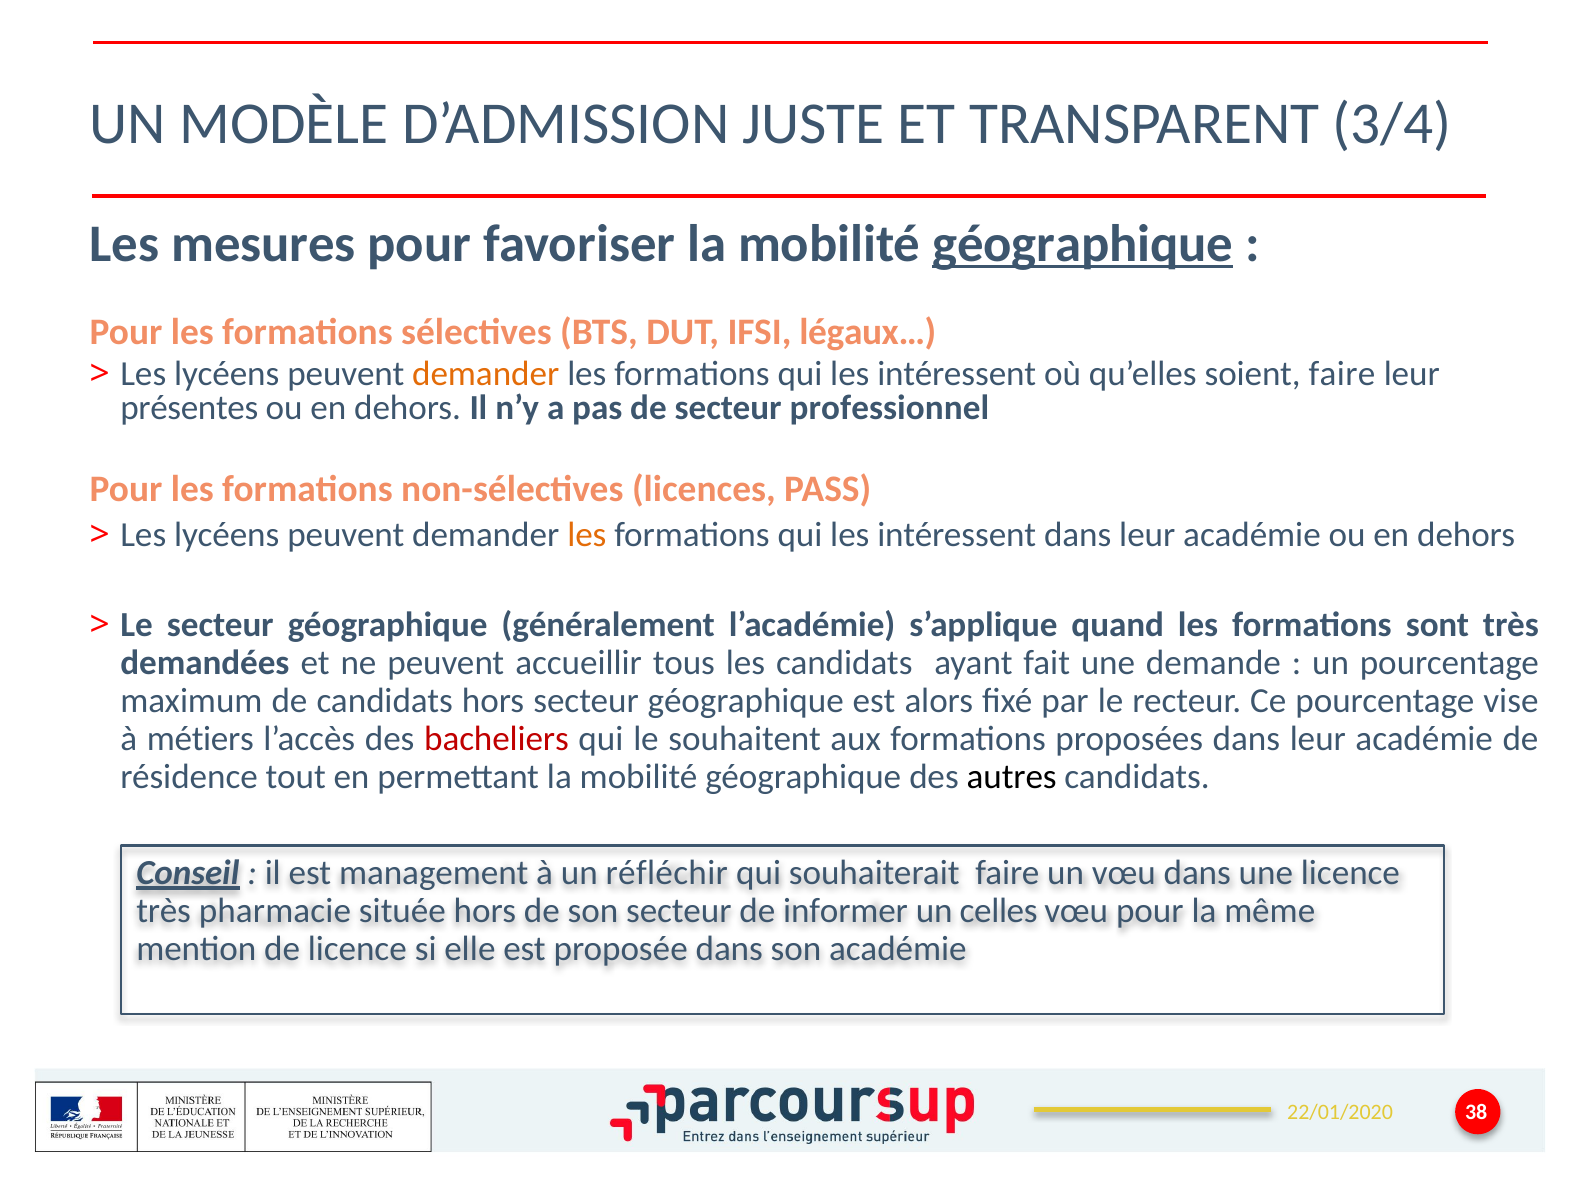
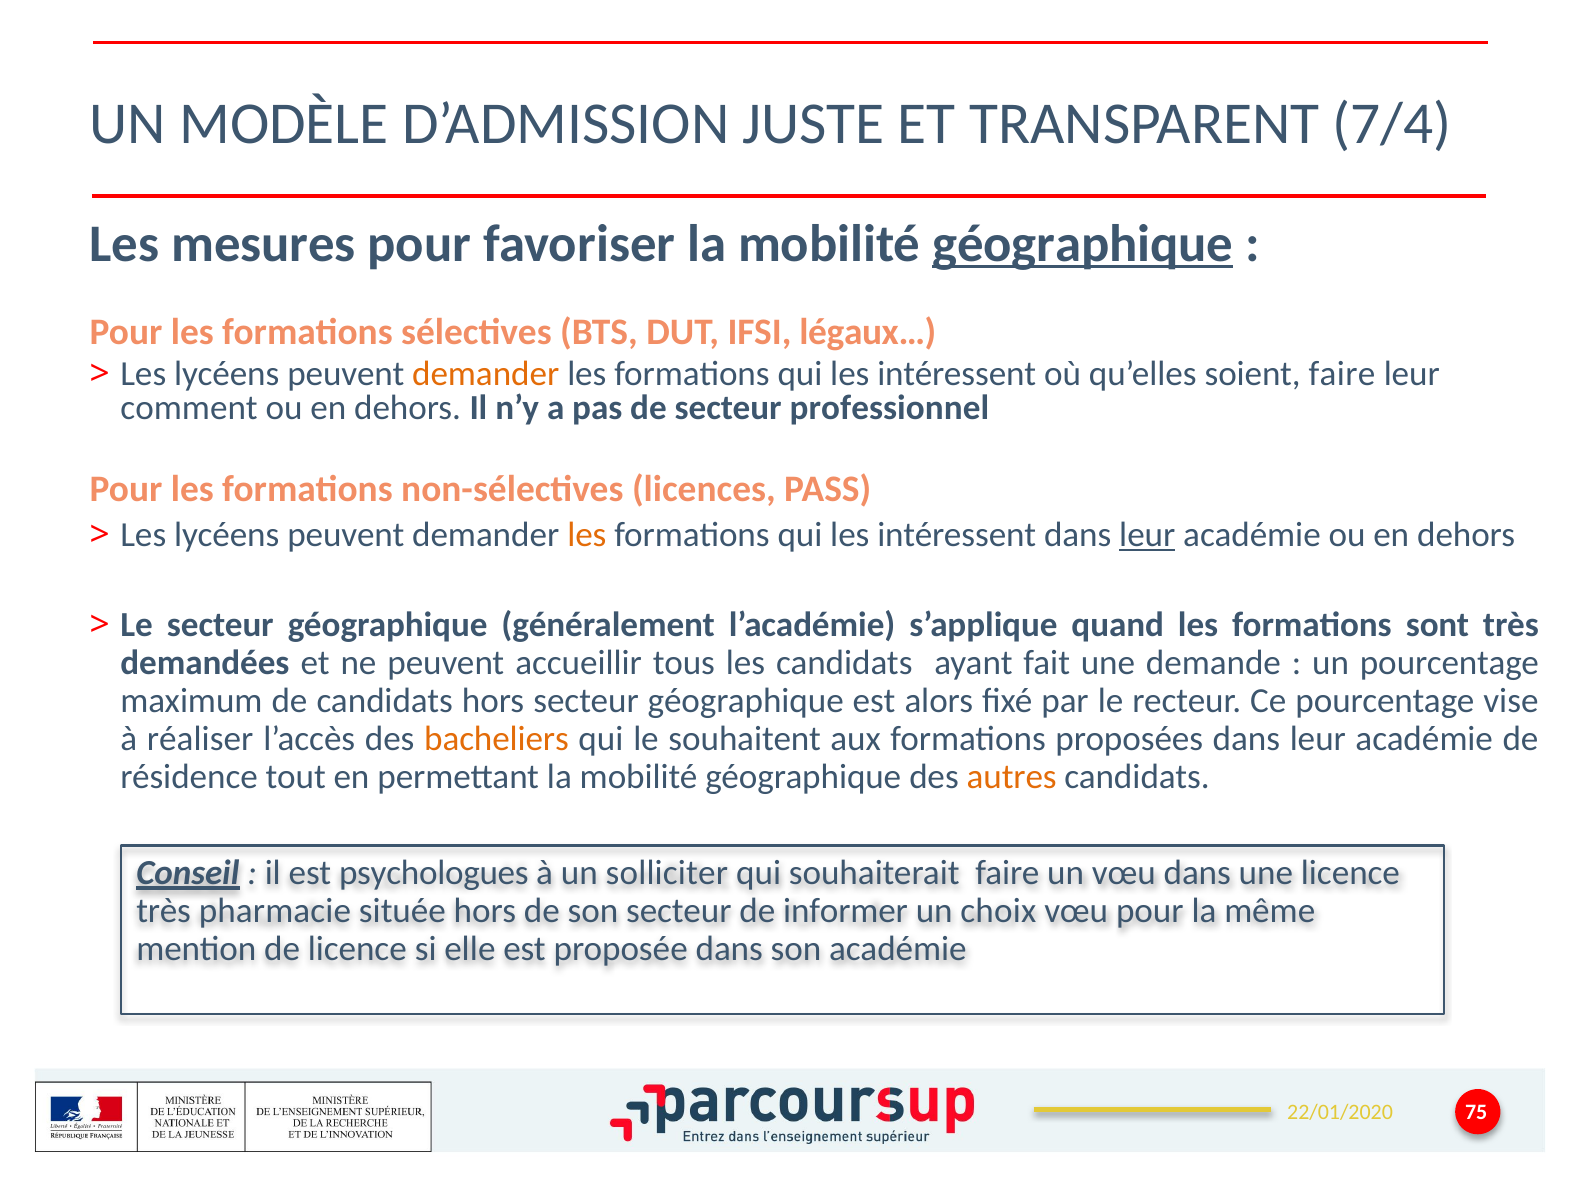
3/4: 3/4 -> 7/4
présentes: présentes -> comment
leur at (1147, 535) underline: none -> present
métiers: métiers -> réaliser
bacheliers colour: red -> orange
autres colour: black -> orange
management: management -> psychologues
réfléchir: réfléchir -> solliciter
celles: celles -> choix
38: 38 -> 75
